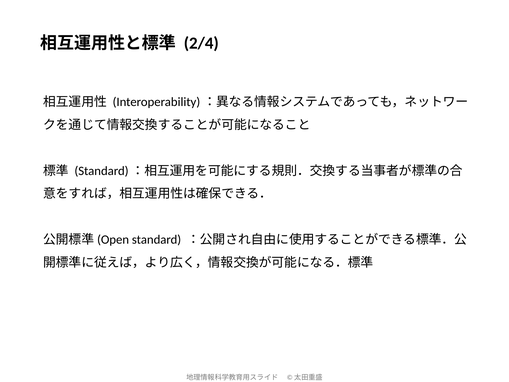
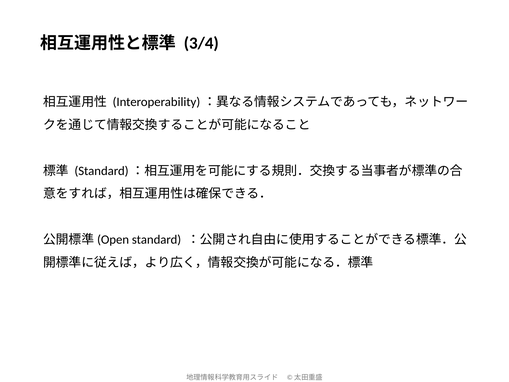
2/4: 2/4 -> 3/4
